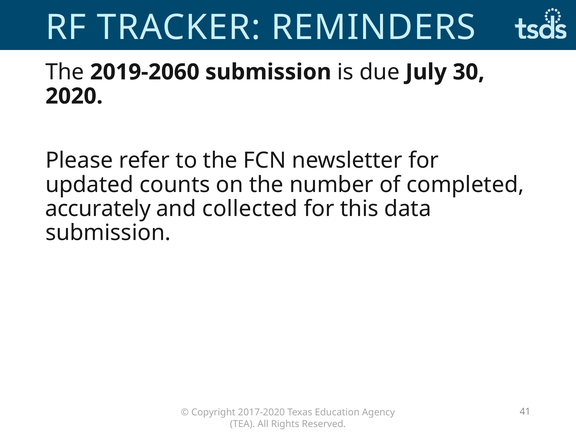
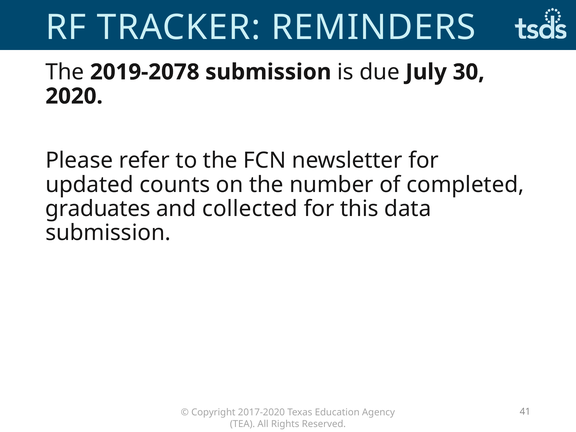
2019-2060: 2019-2060 -> 2019-2078
accurately: accurately -> graduates
